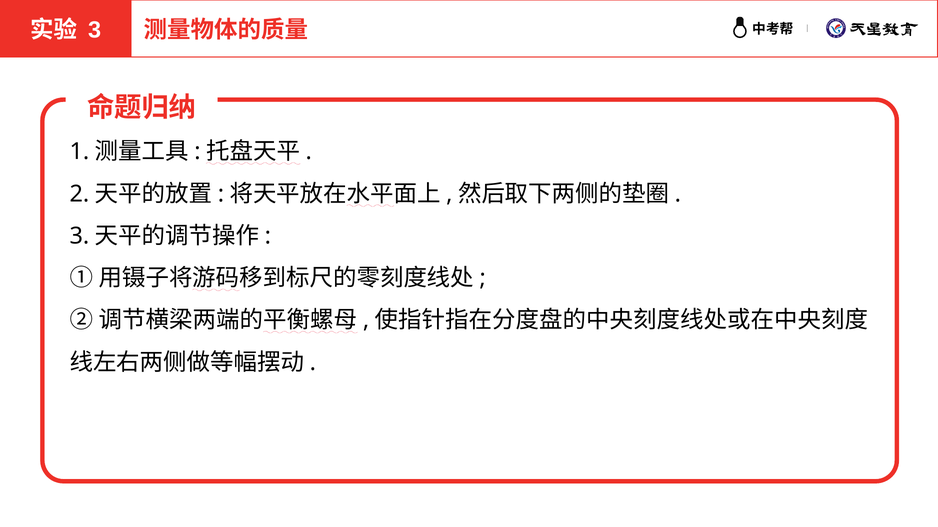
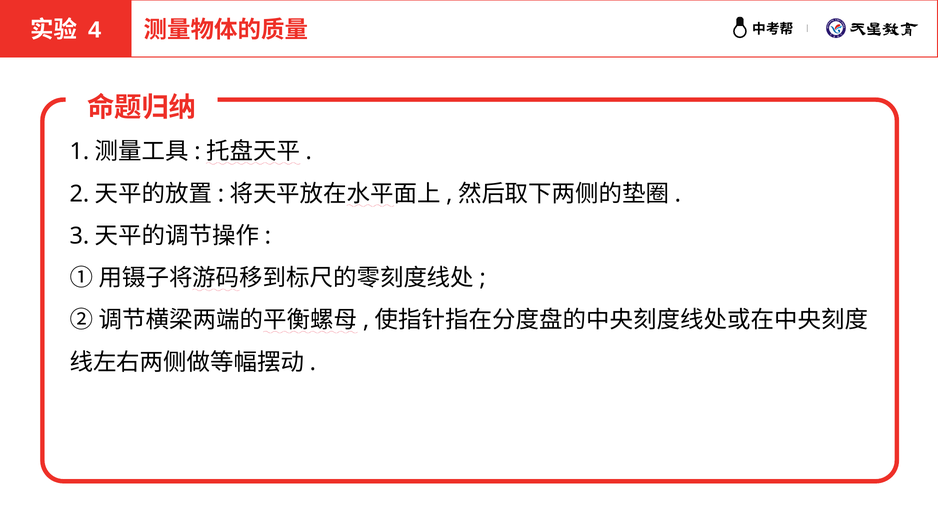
3 at (95, 30): 3 -> 4
